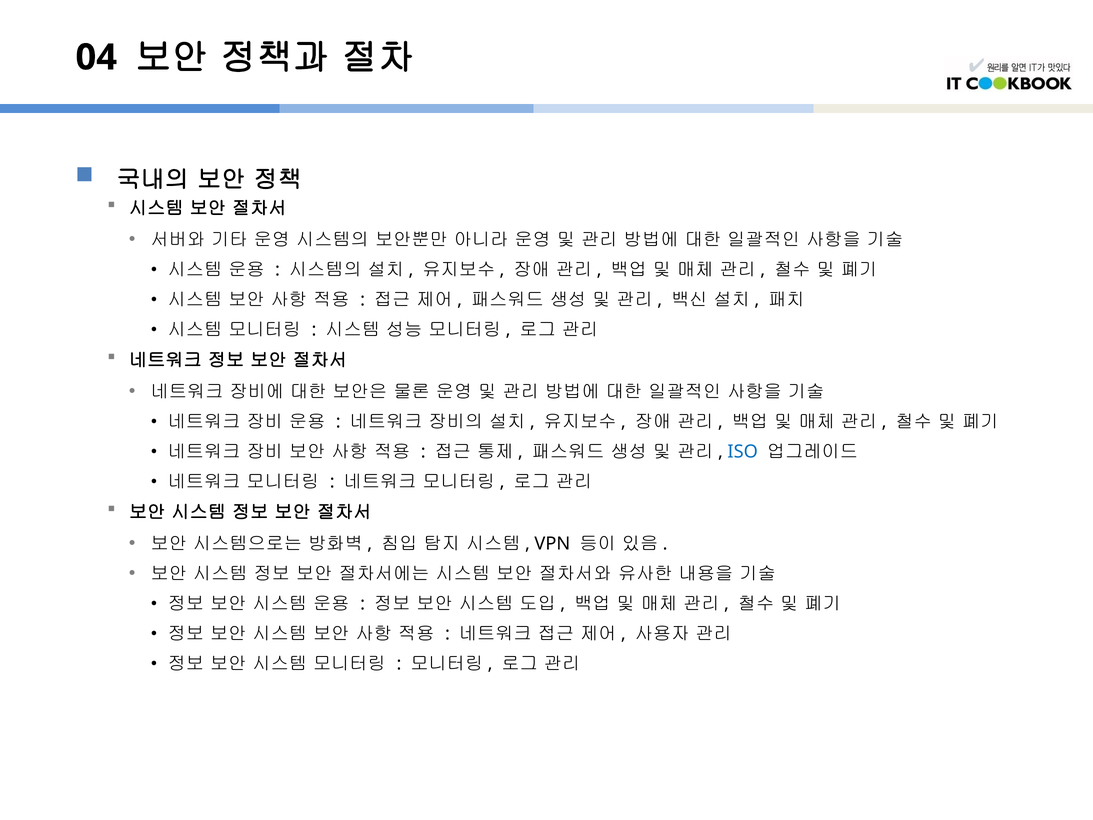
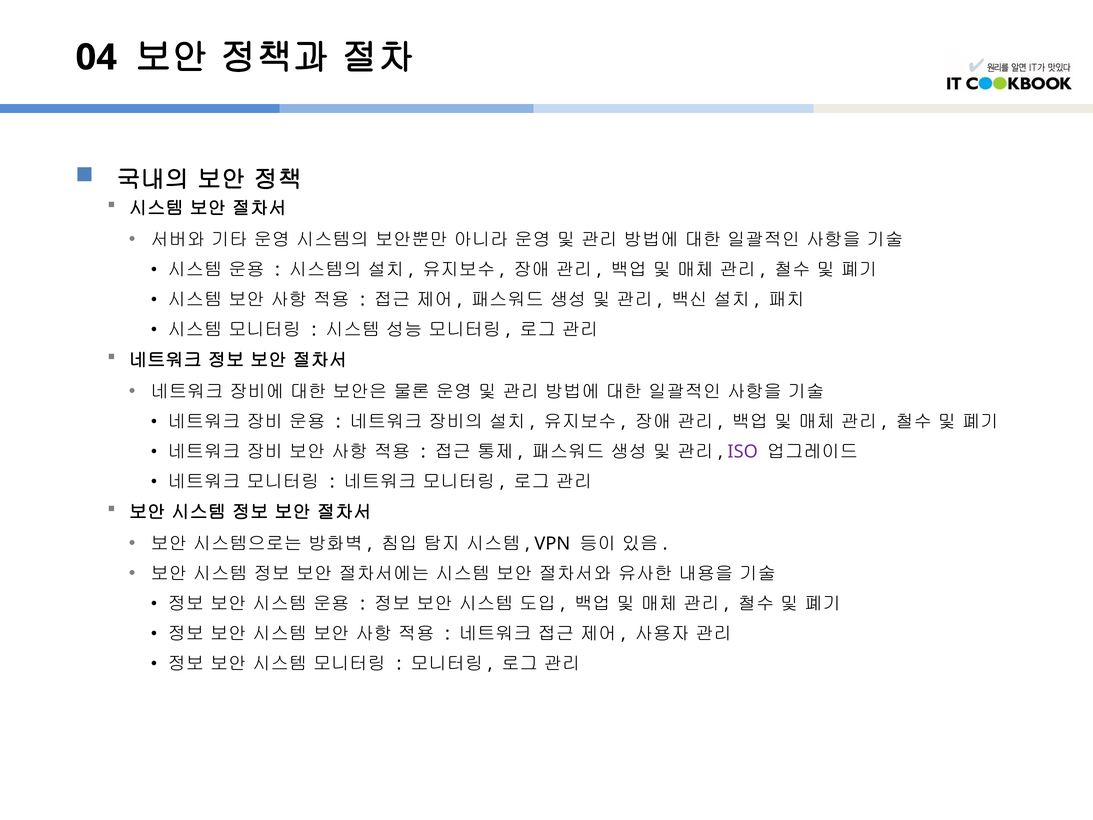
ISO colour: blue -> purple
